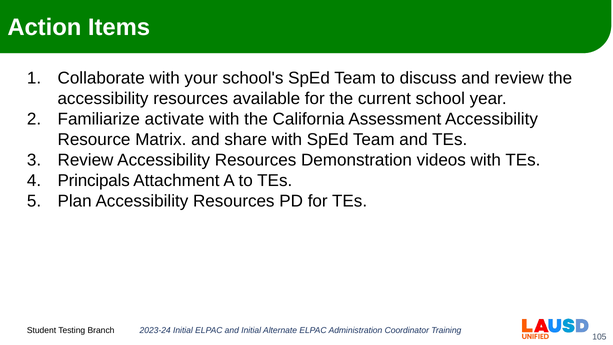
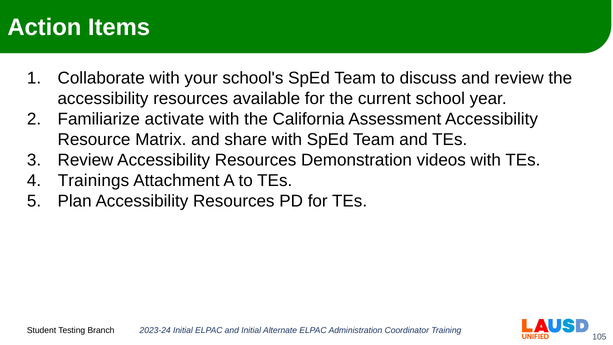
Principals: Principals -> Trainings
